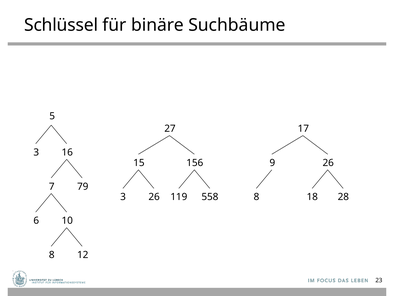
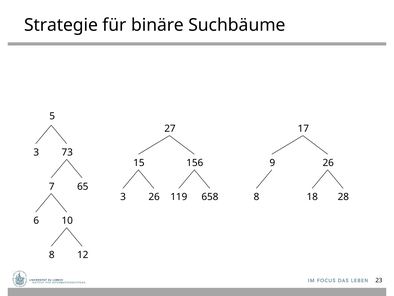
Schlüssel: Schlüssel -> Strategie
16: 16 -> 73
79: 79 -> 65
558: 558 -> 658
